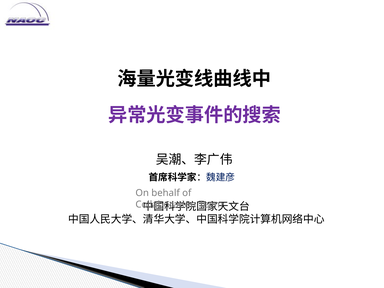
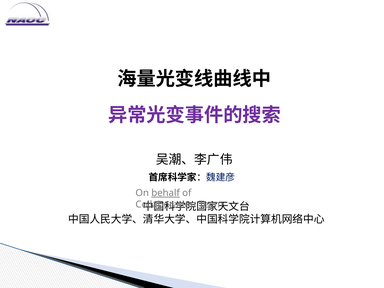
behalf underline: none -> present
